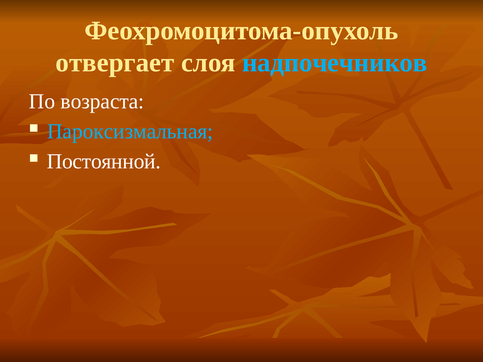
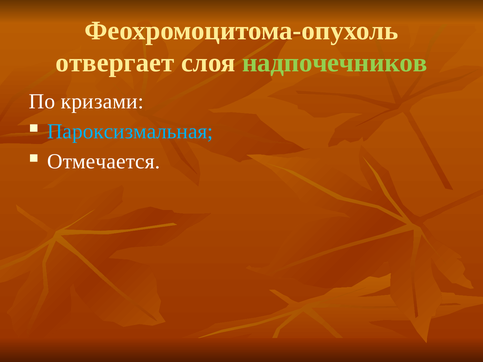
надпочечников colour: light blue -> light green
возраста: возраста -> кризами
Постоянной: Постоянной -> Отмечается
